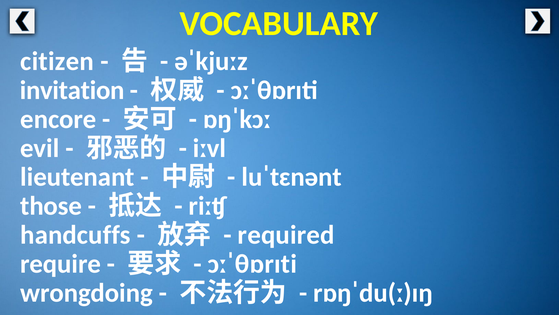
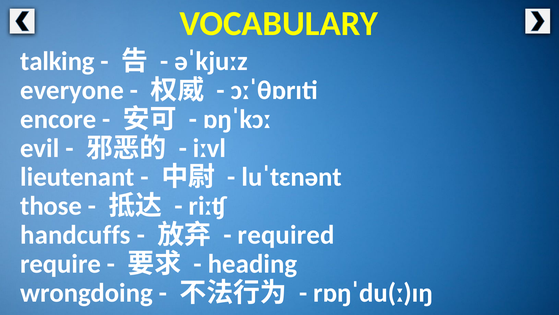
citizen: citizen -> talking
invitation: invitation -> everyone
ɔːˈθɒrɪti at (252, 264): ɔːˈθɒrɪti -> heading
